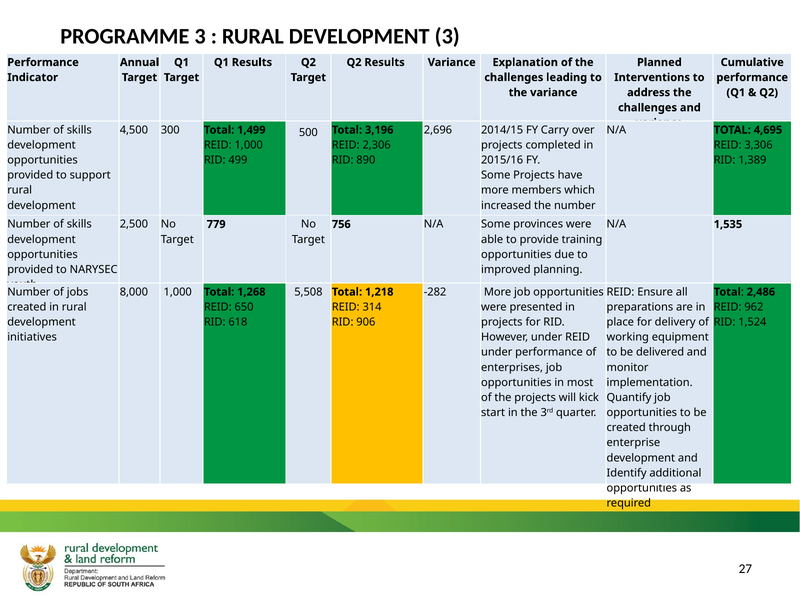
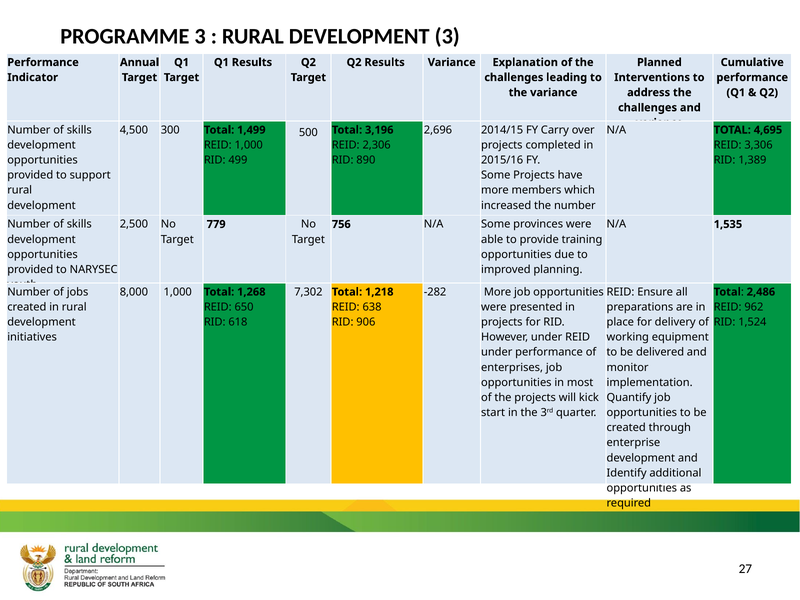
5,508: 5,508 -> 7,302
314: 314 -> 638
